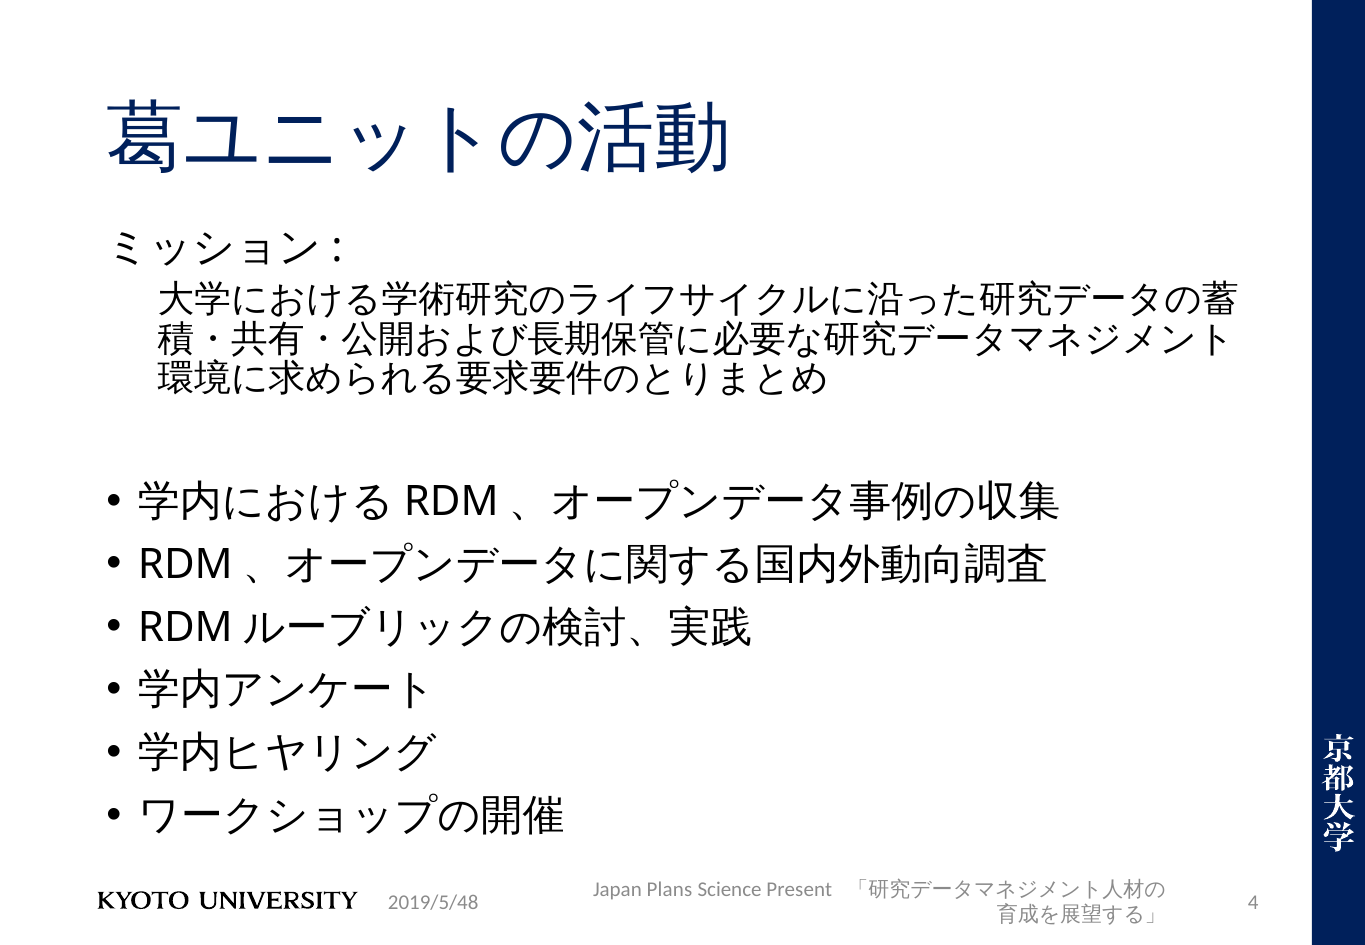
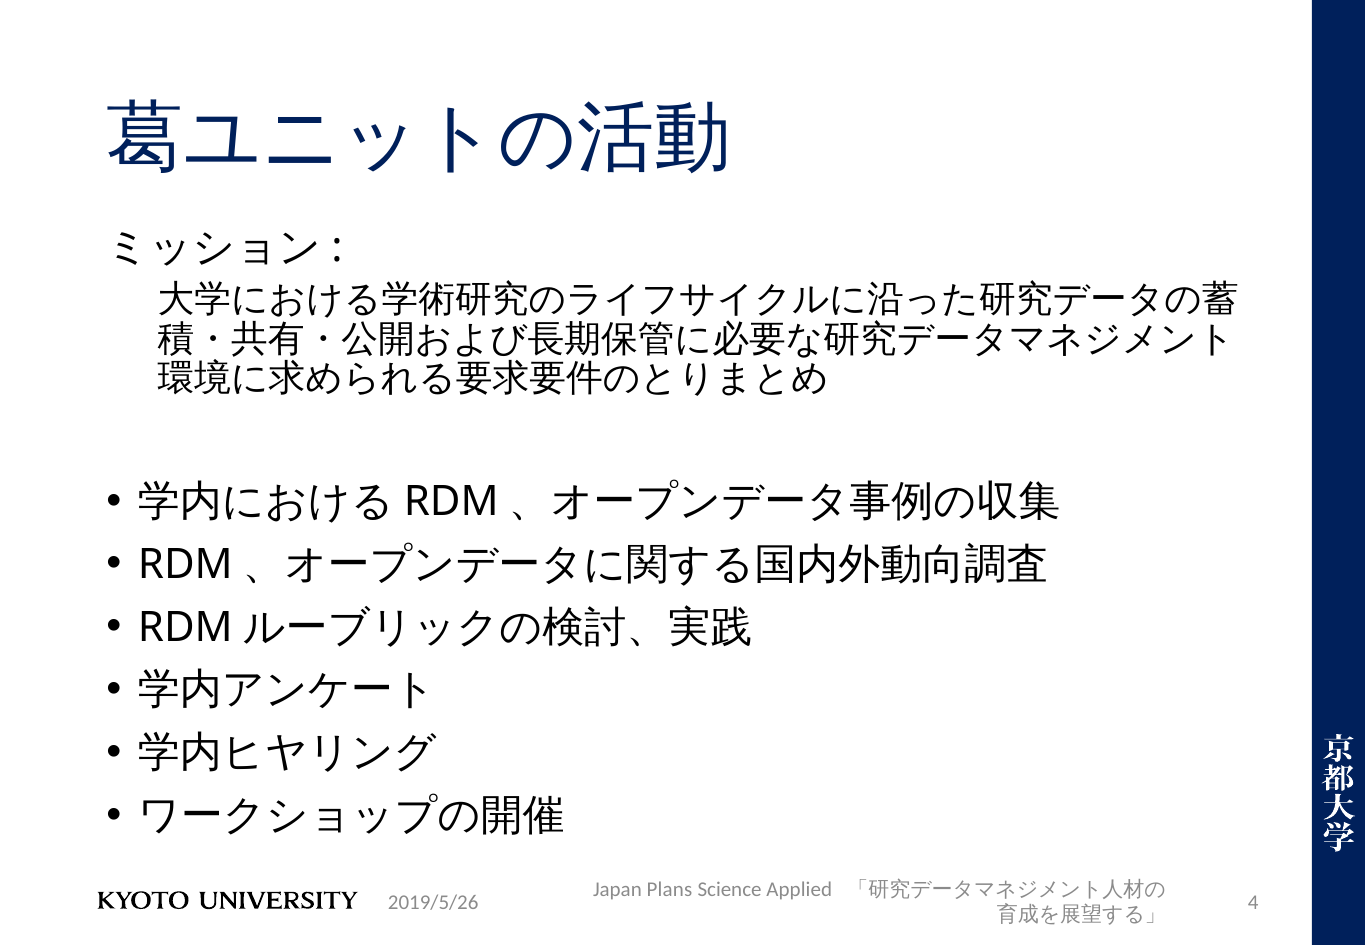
Present: Present -> Applied
2019/5/48: 2019/5/48 -> 2019/5/26
